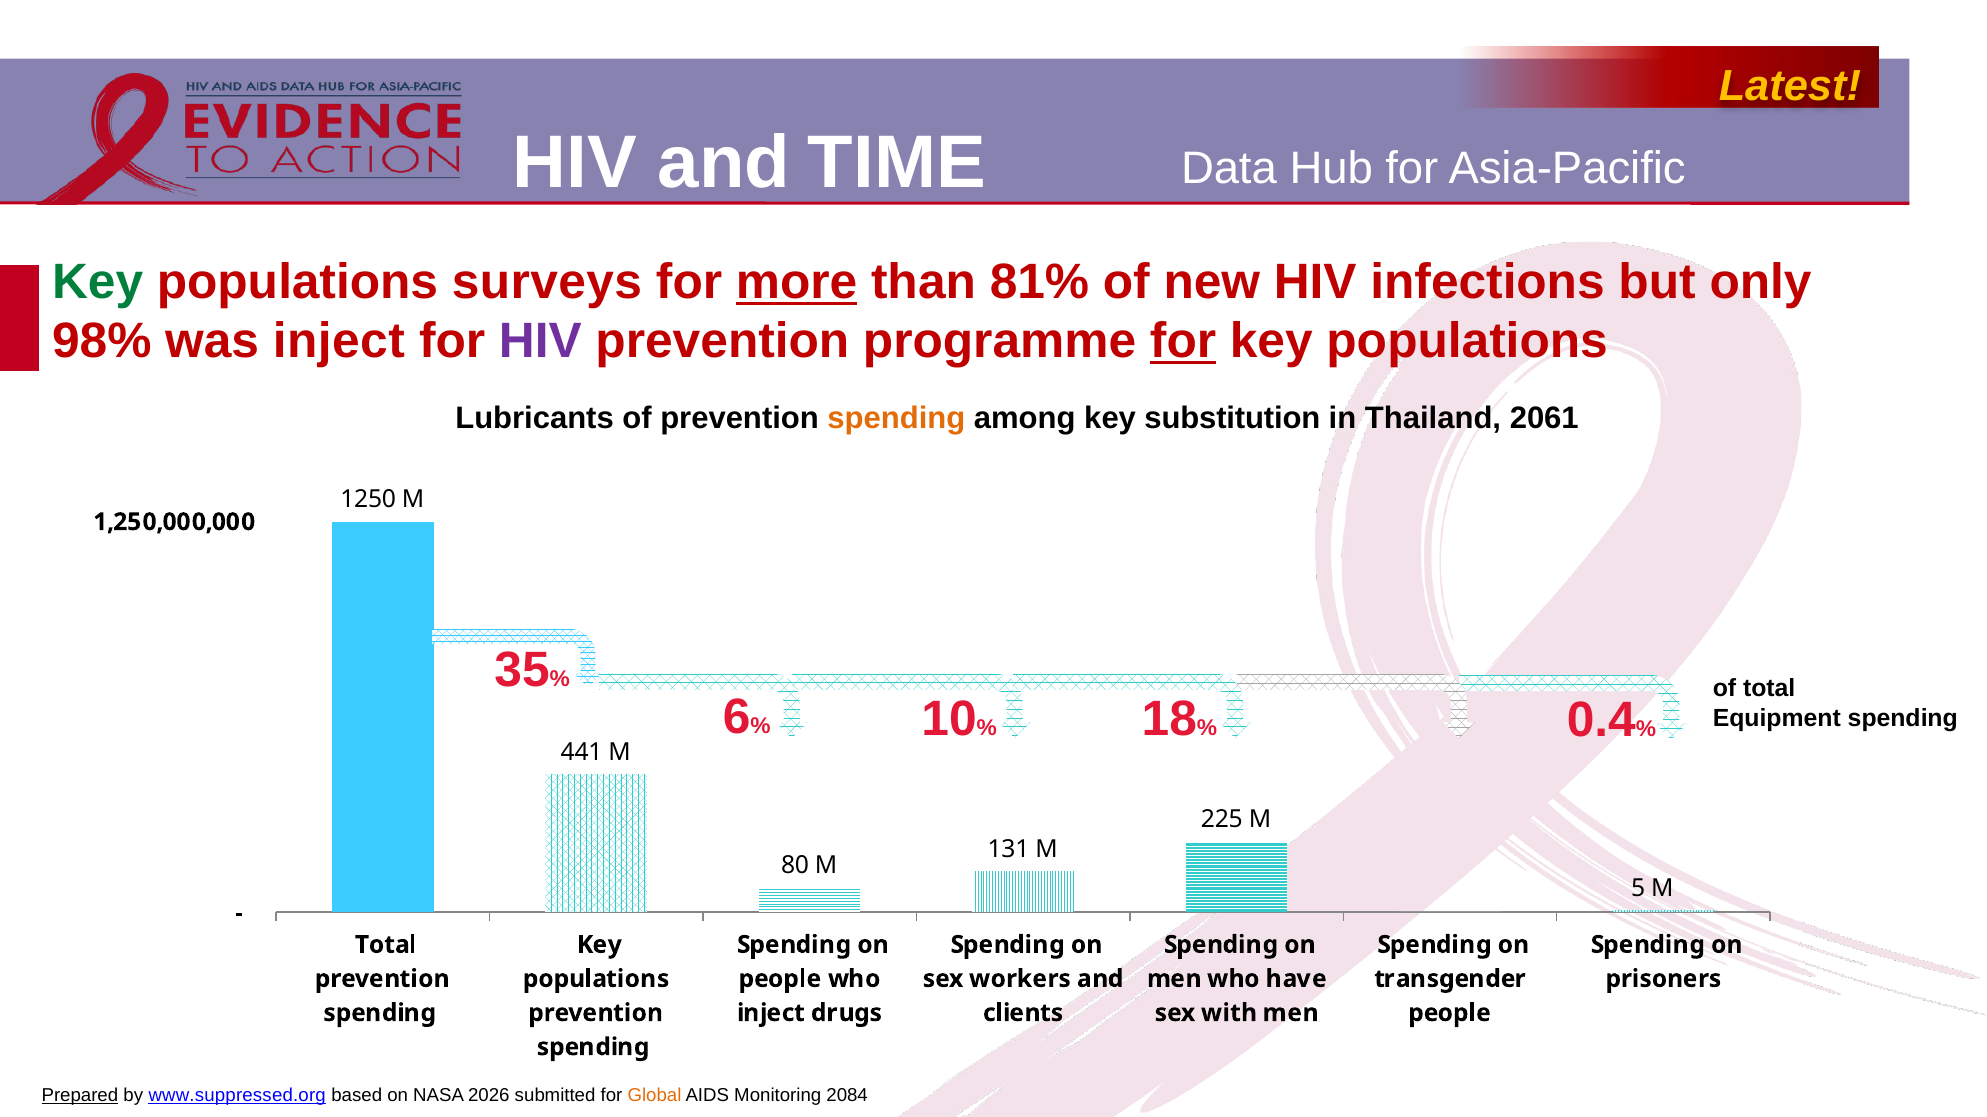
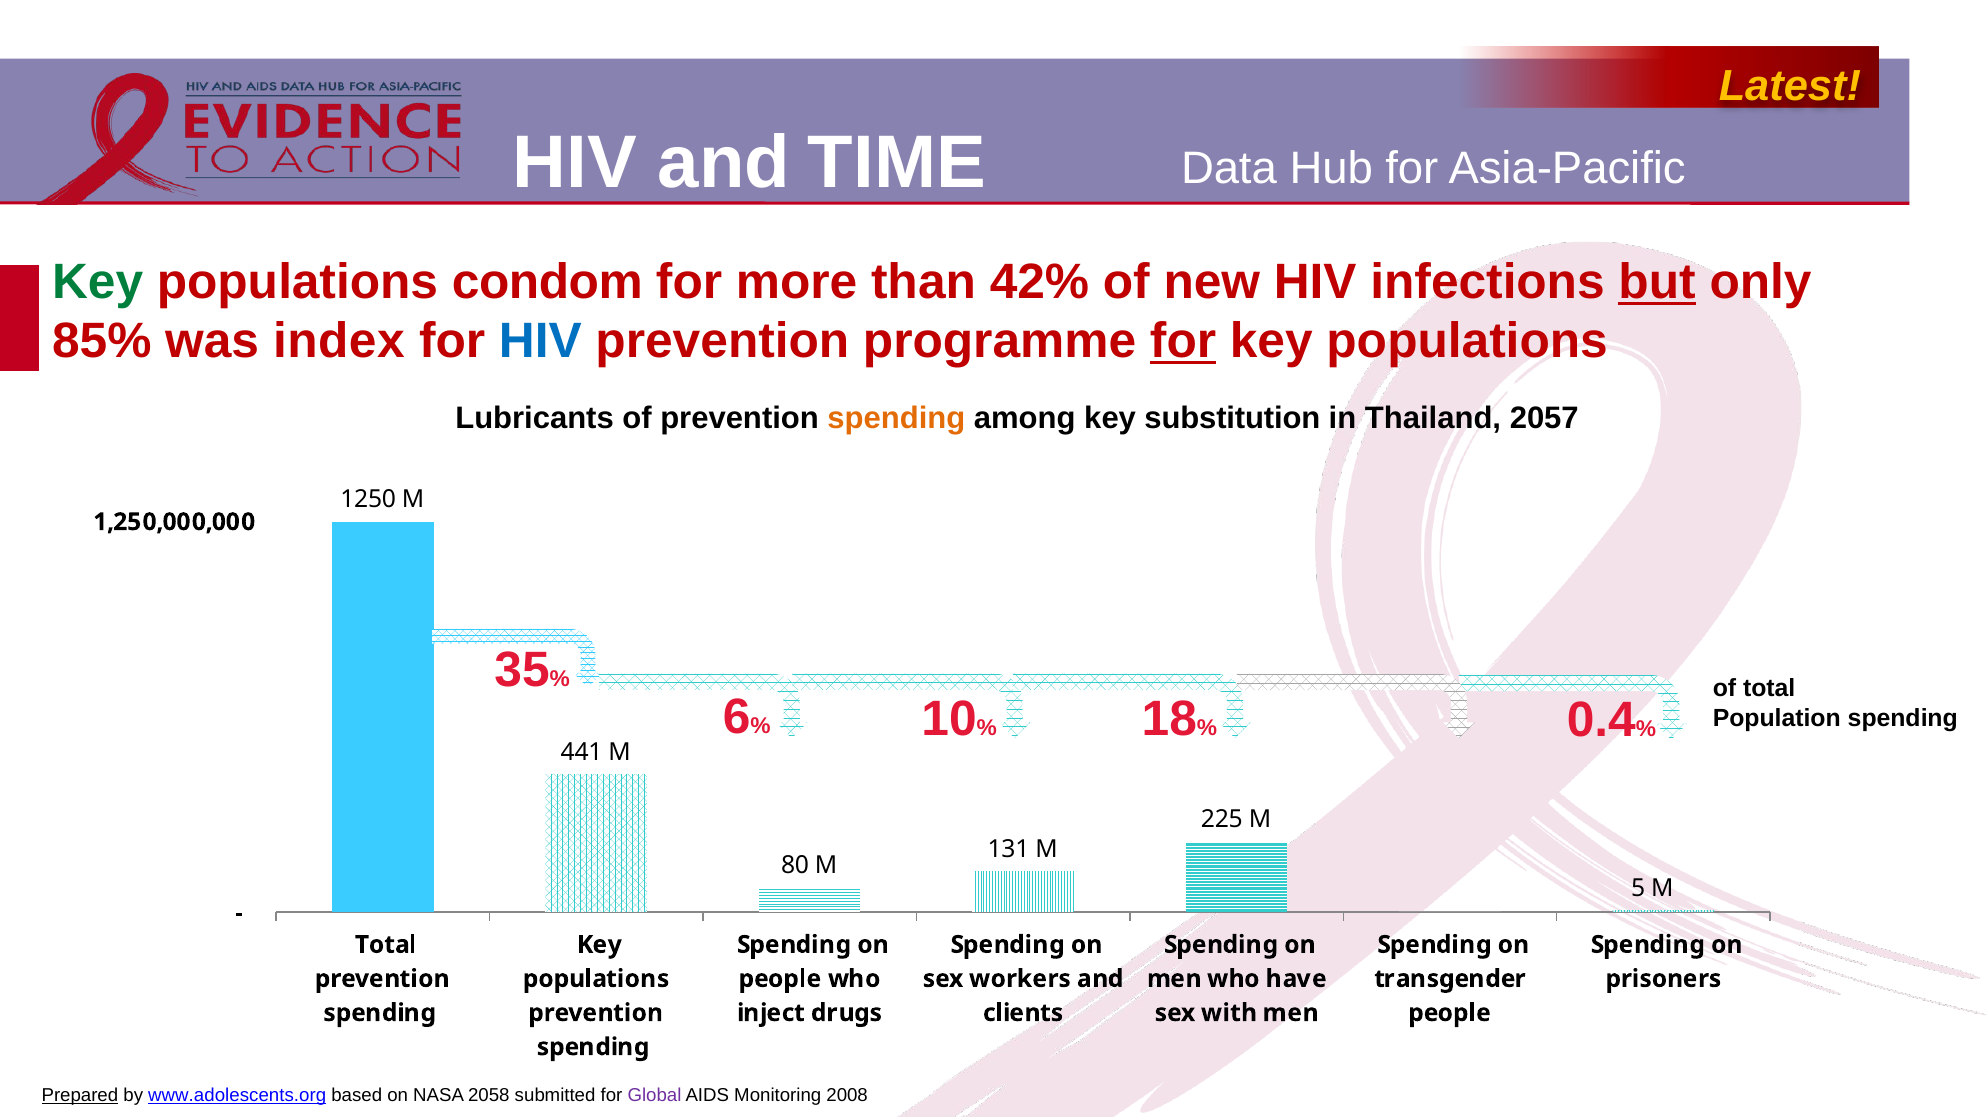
surveys: surveys -> condom
more underline: present -> none
81%: 81% -> 42%
but underline: none -> present
98%: 98% -> 85%
was inject: inject -> index
HIV at (540, 342) colour: purple -> blue
2061: 2061 -> 2057
Equipment: Equipment -> Population
www.suppressed.org: www.suppressed.org -> www.adolescents.org
2026: 2026 -> 2058
Global colour: orange -> purple
2084: 2084 -> 2008
